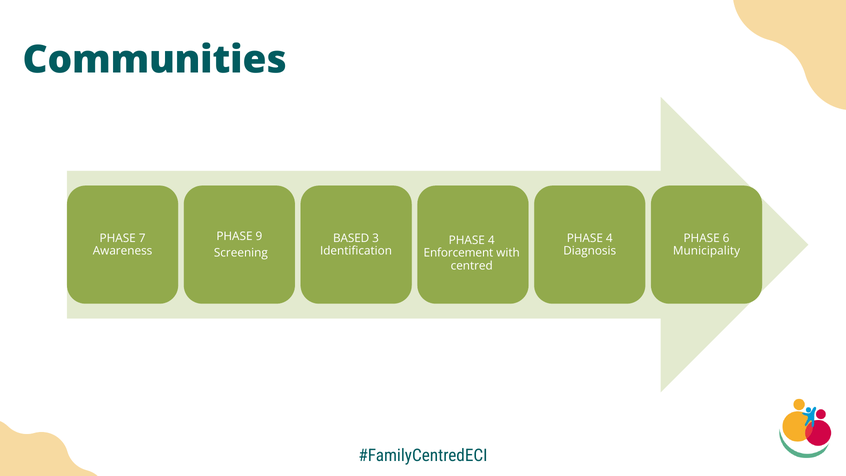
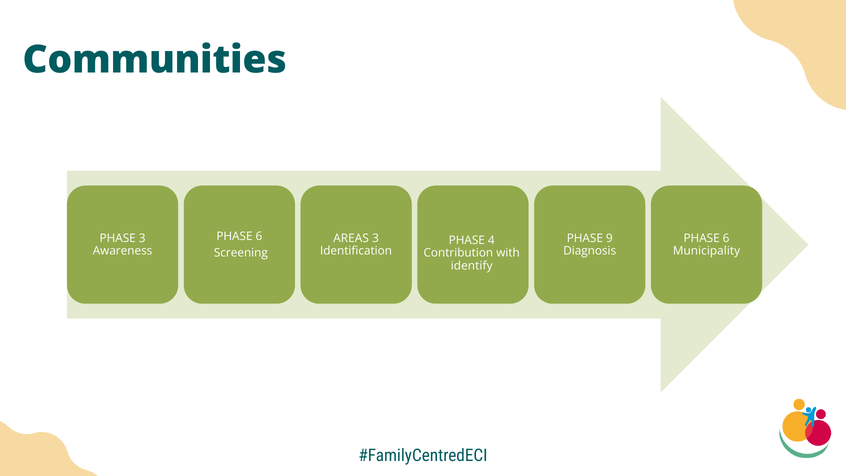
9 at (259, 236): 9 -> 6
PHASE 7: 7 -> 3
BASED: BASED -> AREAS
4 at (609, 238): 4 -> 9
Enforcement: Enforcement -> Contribution
centred: centred -> identify
